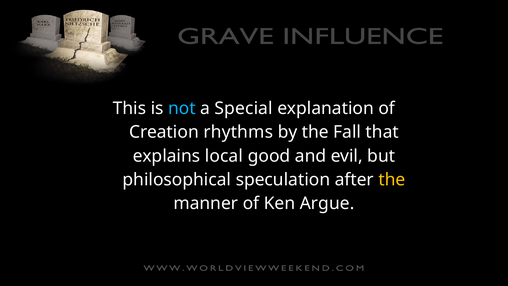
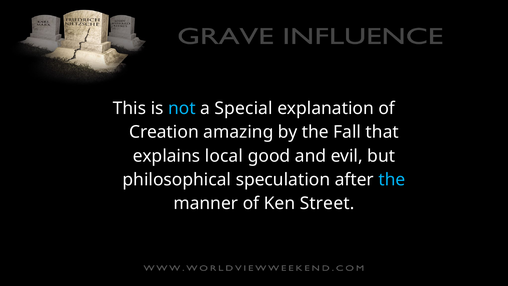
rhythms: rhythms -> amazing
the at (392, 180) colour: yellow -> light blue
Argue: Argue -> Street
